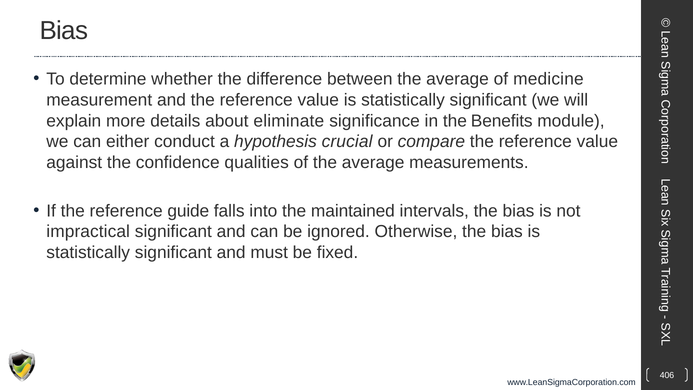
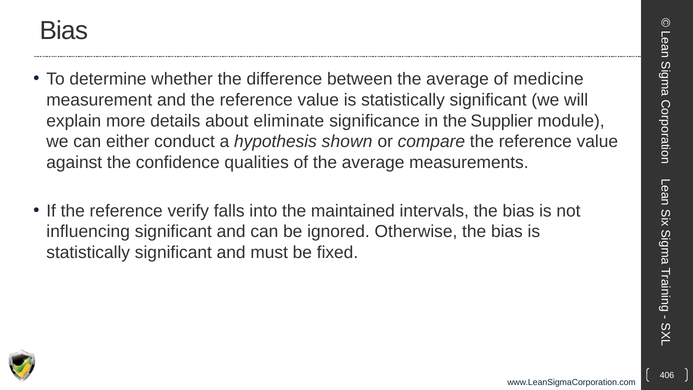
Benefits: Benefits -> Supplier
crucial: crucial -> shown
guide: guide -> verify
impractical: impractical -> influencing
